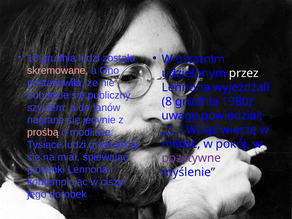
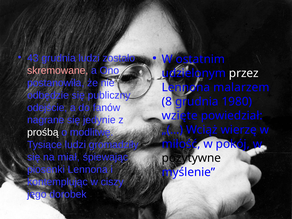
18: 18 -> 43
wyjeżdżali: wyjeżdżali -> malarzem
szyldem: szyldem -> odejście
uwagę: uwagę -> wzięte
prośbą colour: pink -> white
pozytywne colour: purple -> black
